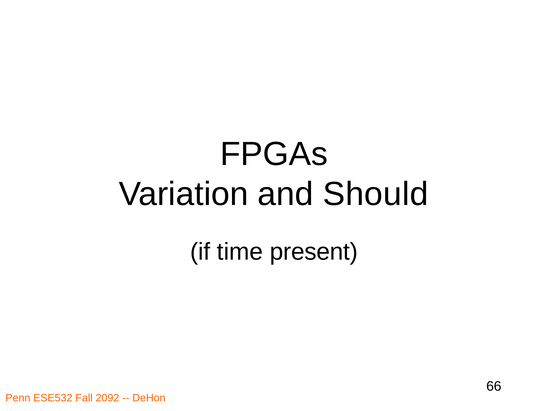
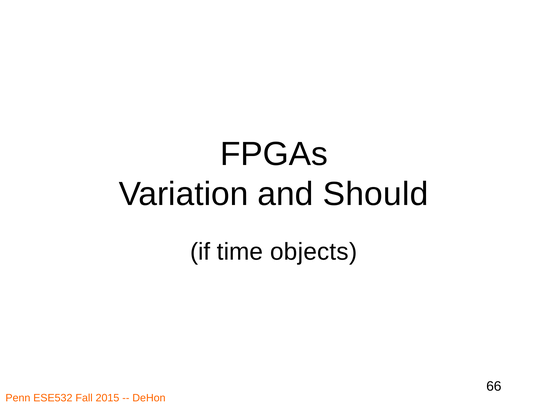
present: present -> objects
2092: 2092 -> 2015
